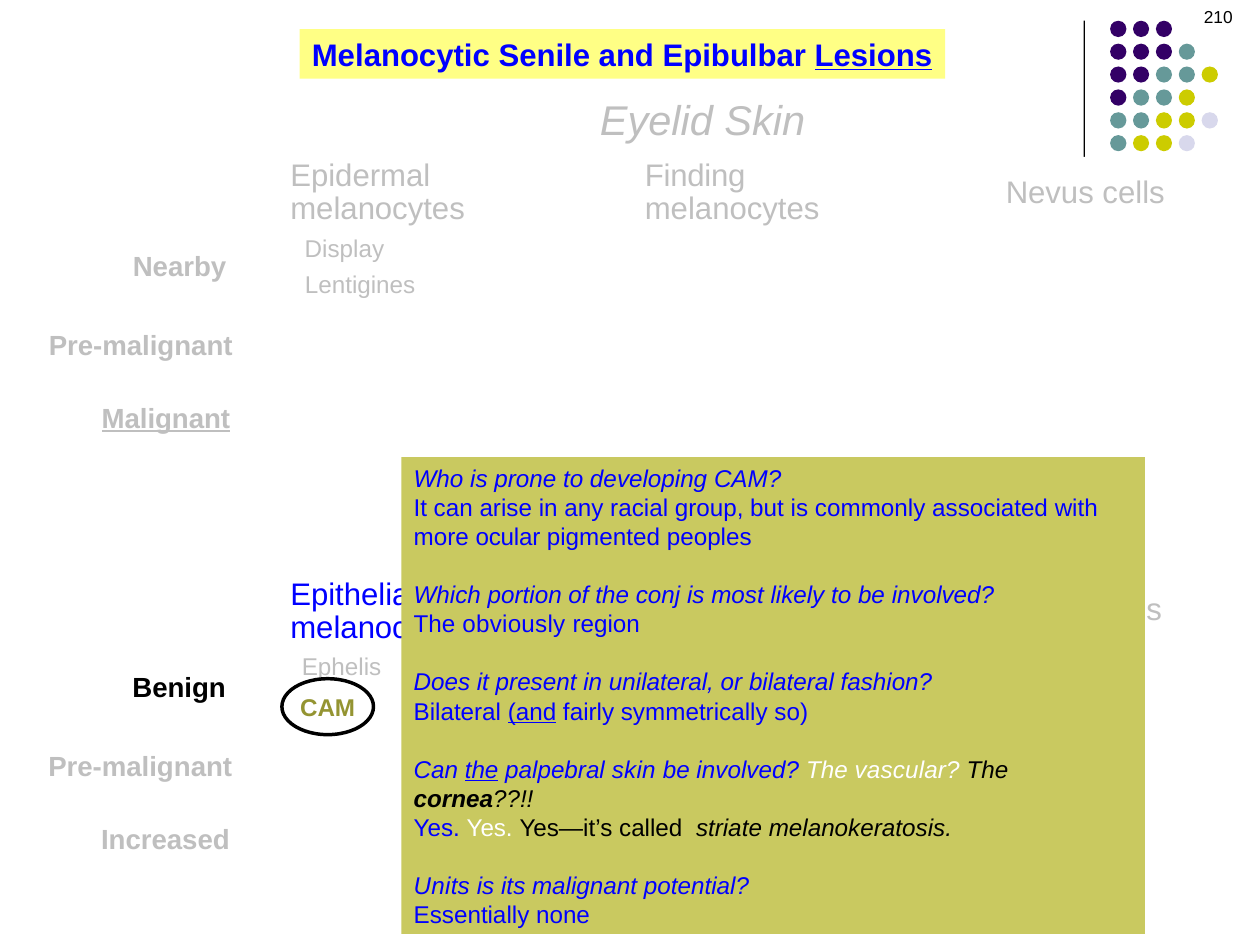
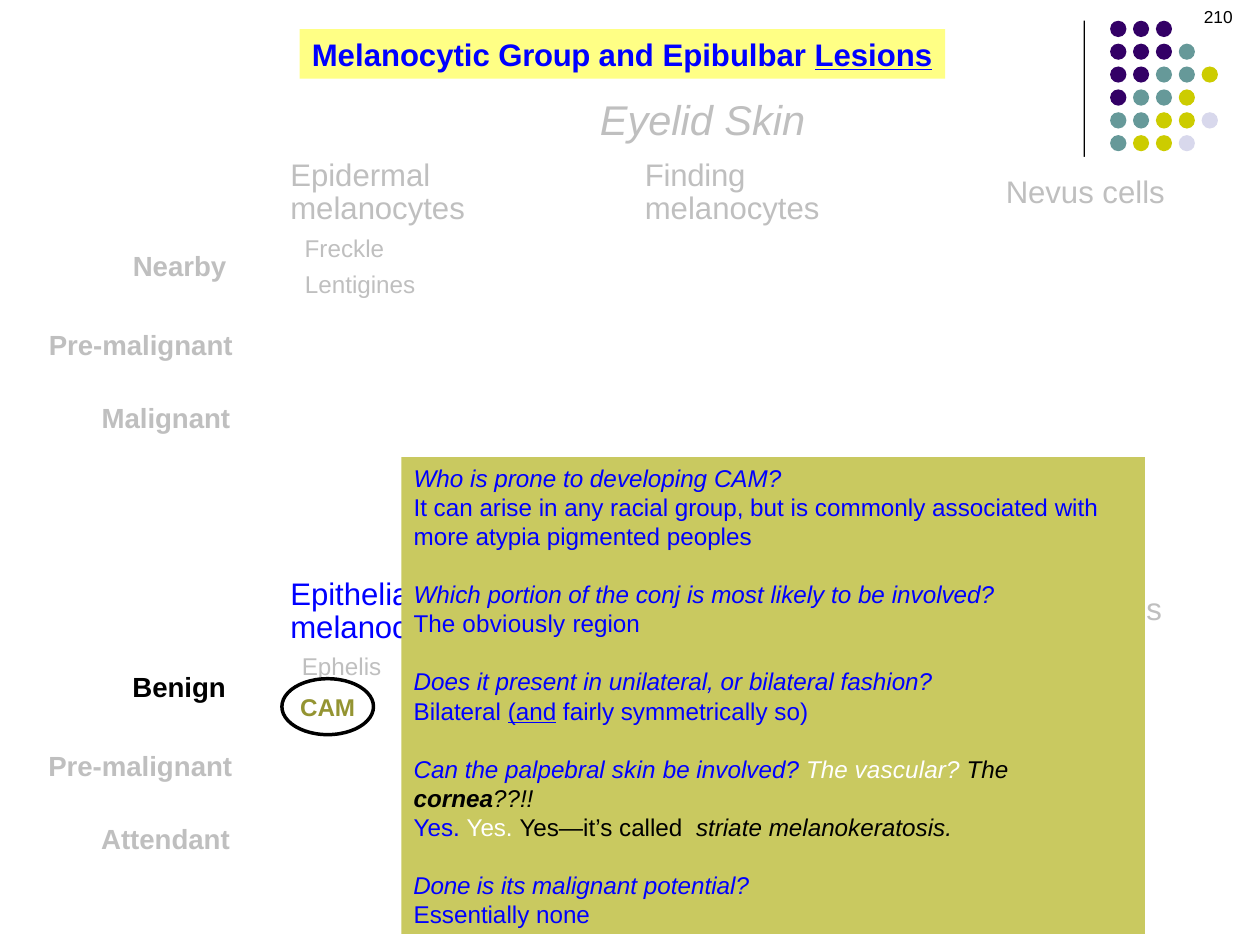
Melanocytic Senile: Senile -> Group
Display: Display -> Freckle
Malignant at (166, 419) underline: present -> none
ocular: ocular -> atypia
the at (482, 770) underline: present -> none
Increased: Increased -> Attendant
Units: Units -> Done
